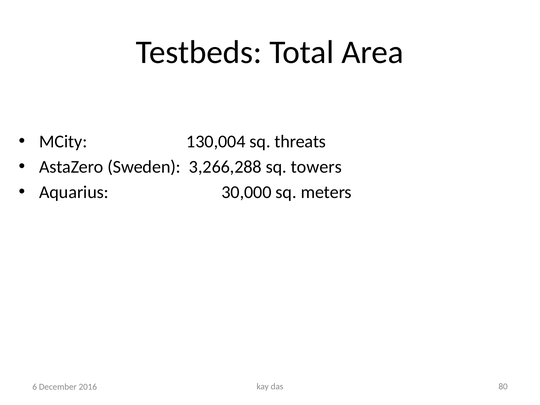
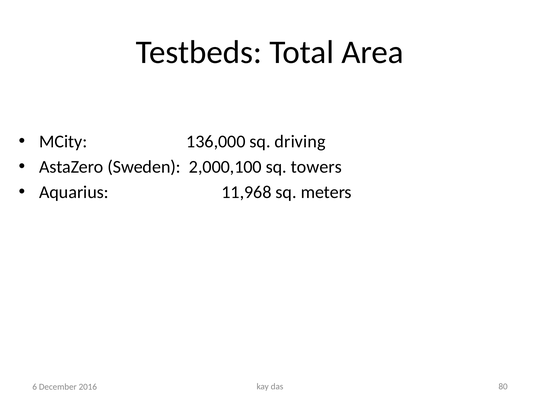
130,004: 130,004 -> 136,000
threats: threats -> driving
3,266,288: 3,266,288 -> 2,000,100
30,000: 30,000 -> 11,968
